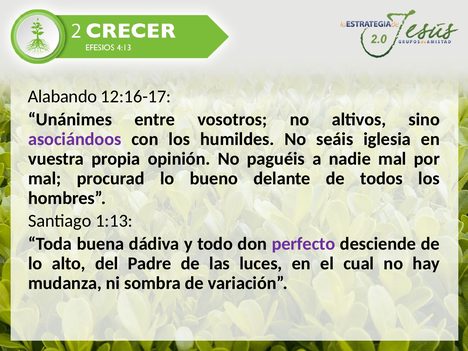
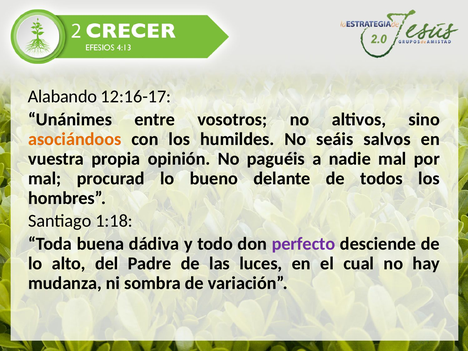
asociándoos colour: purple -> orange
iglesia: iglesia -> salvos
1:13: 1:13 -> 1:18
